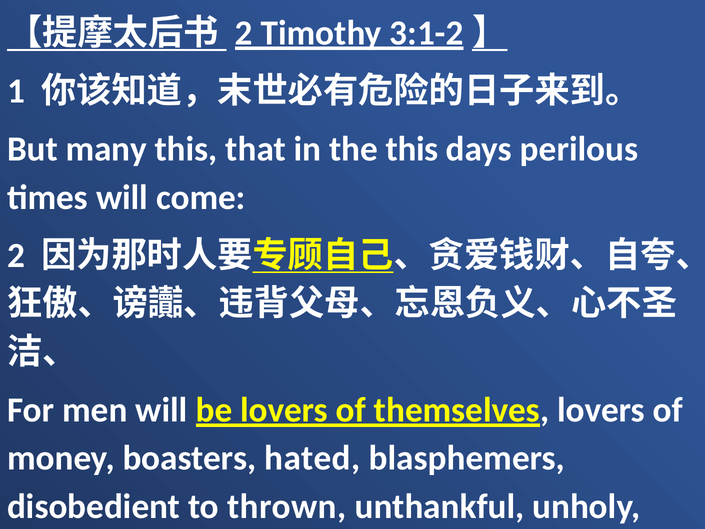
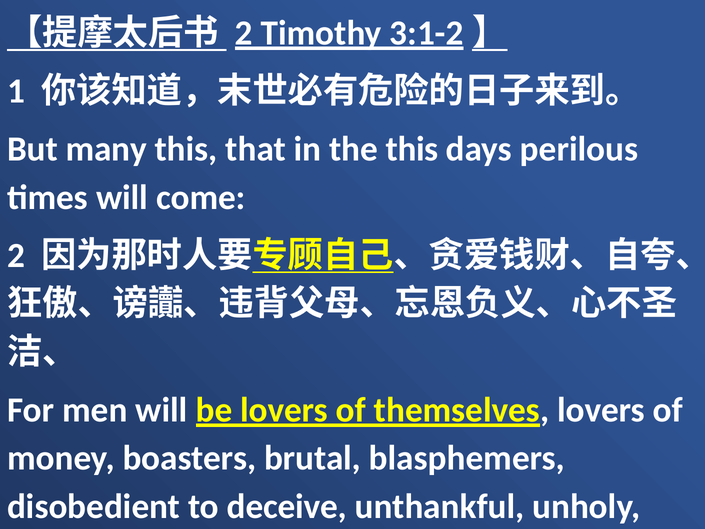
hated: hated -> brutal
thrown: thrown -> deceive
